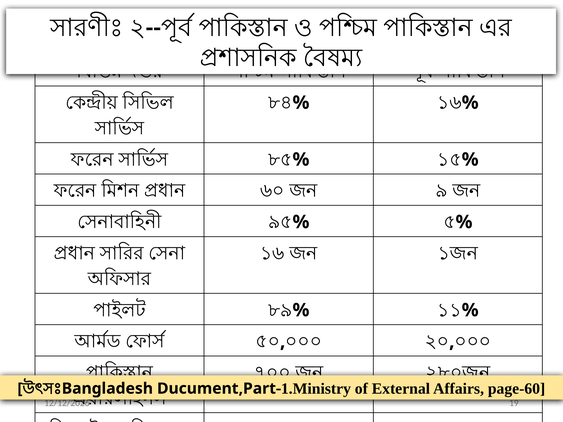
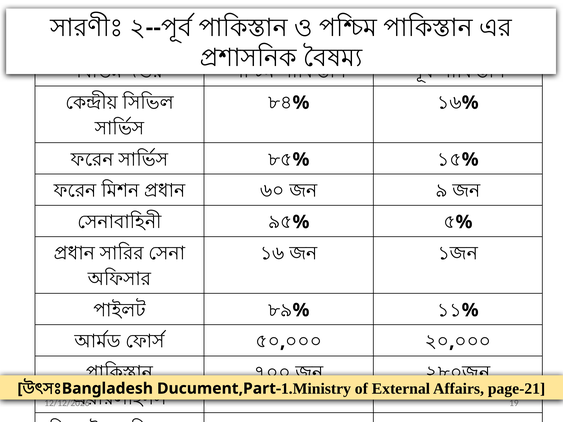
page-60: page-60 -> page-21
